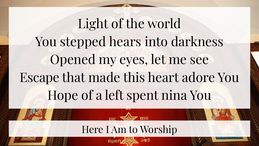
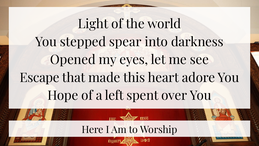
hears: hears -> spear
nina: nina -> over
